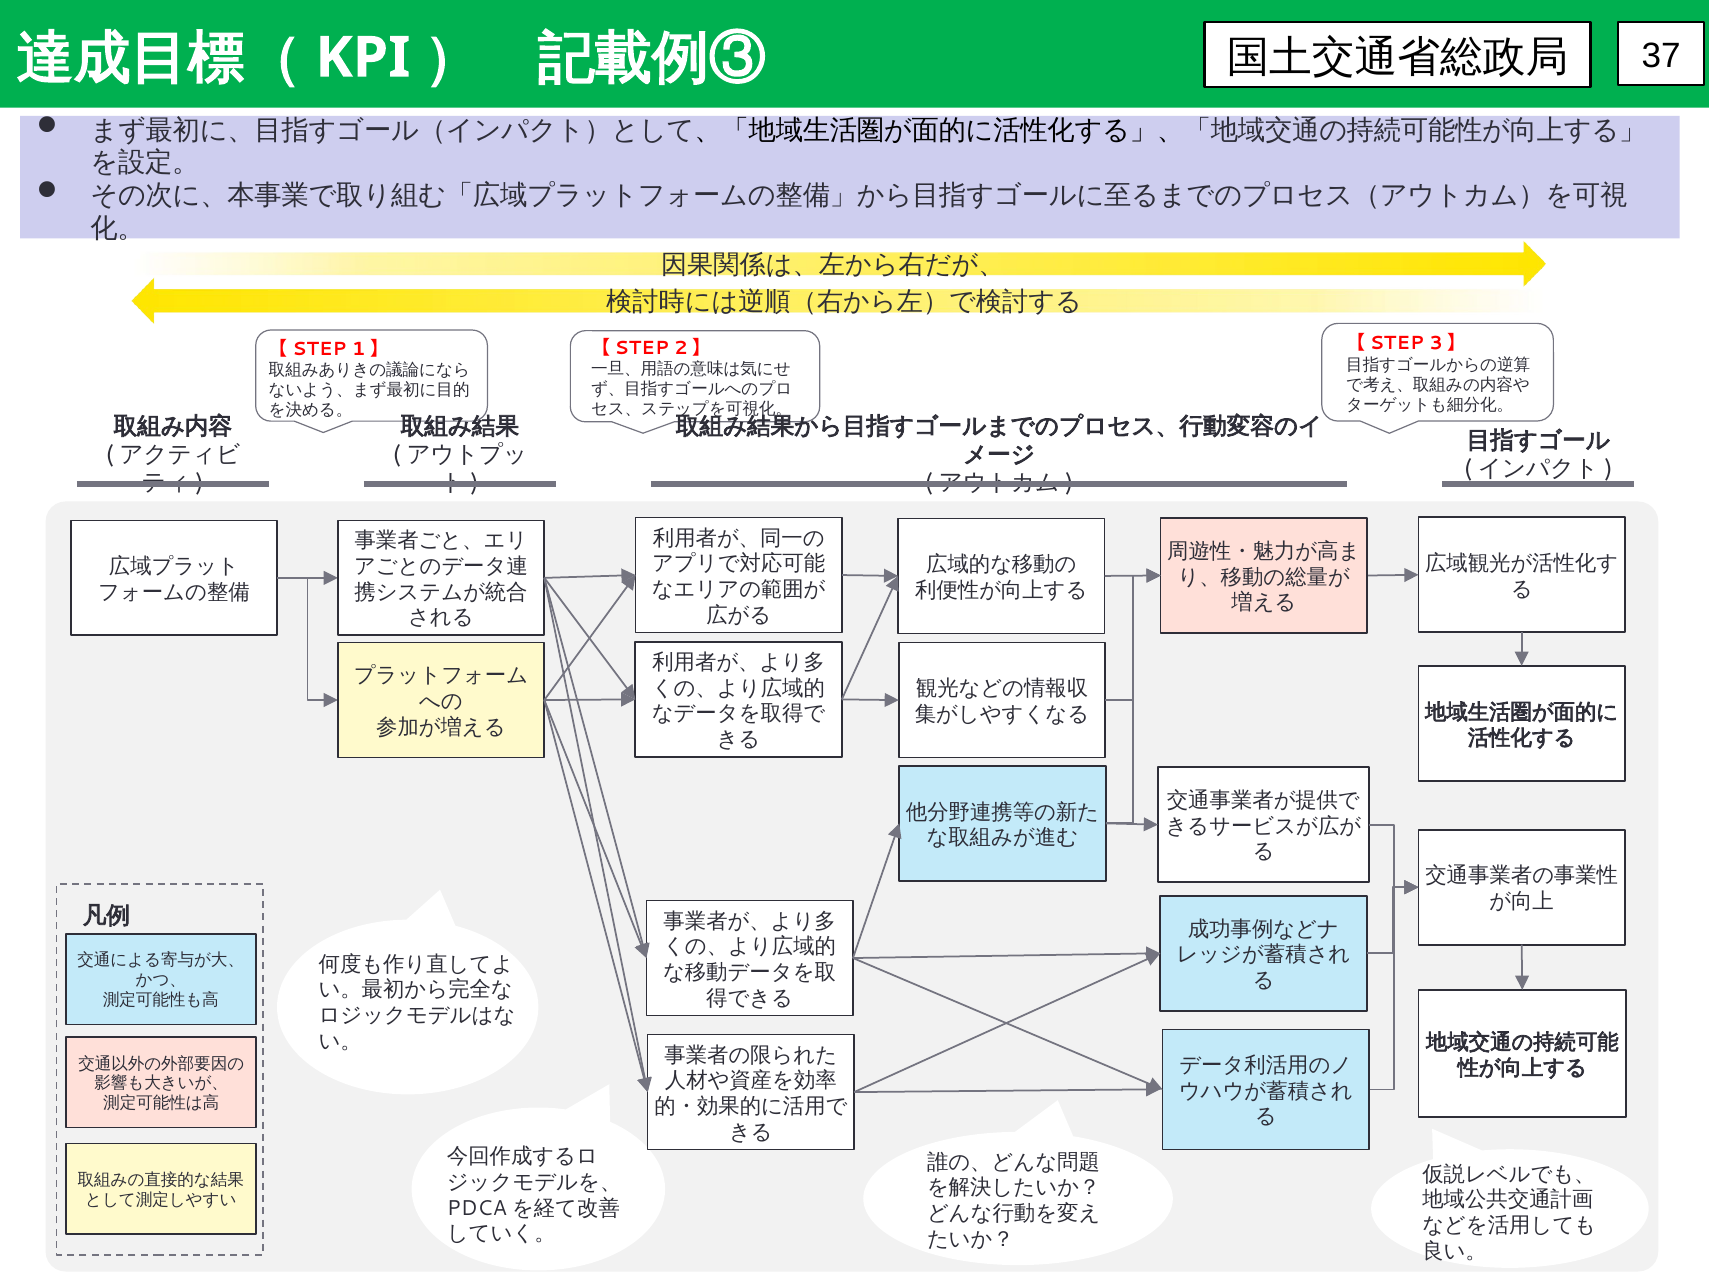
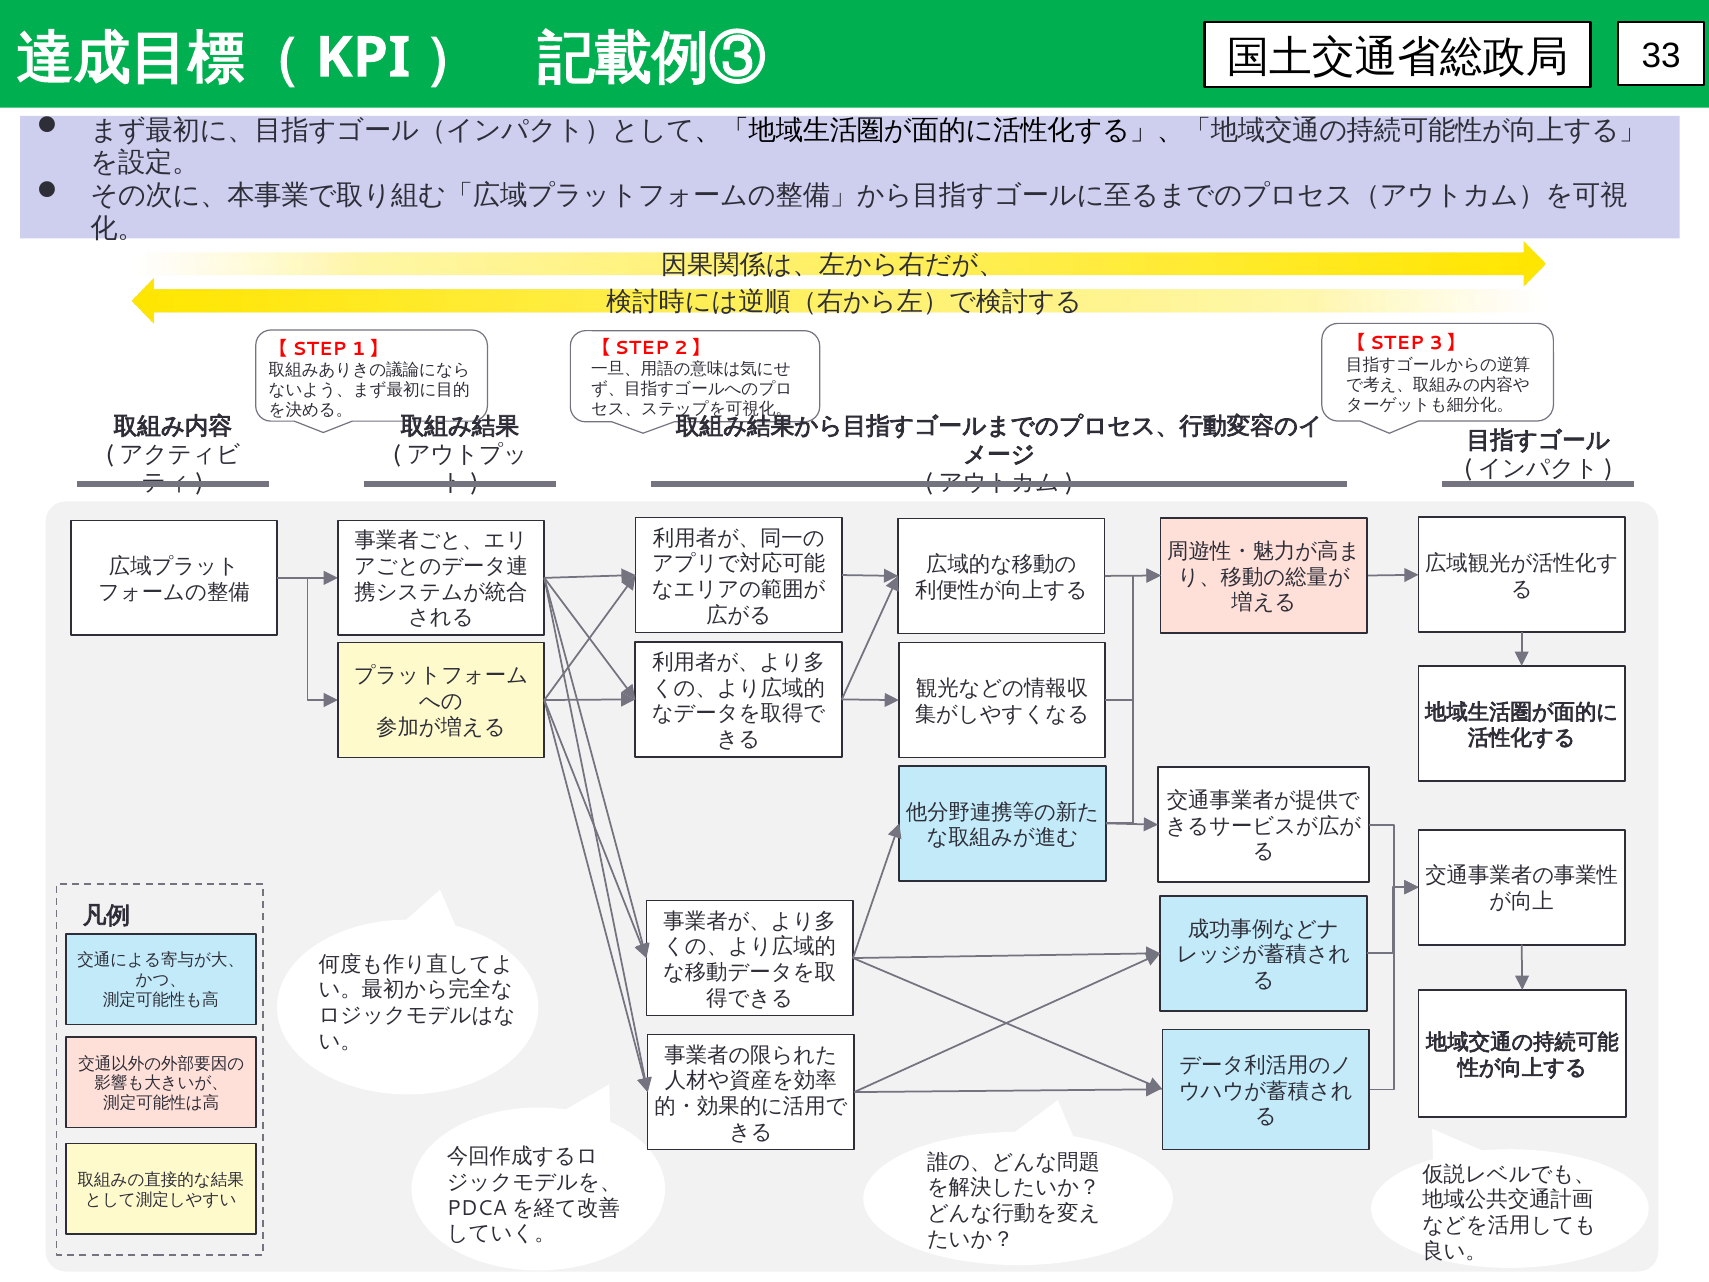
37: 37 -> 33
